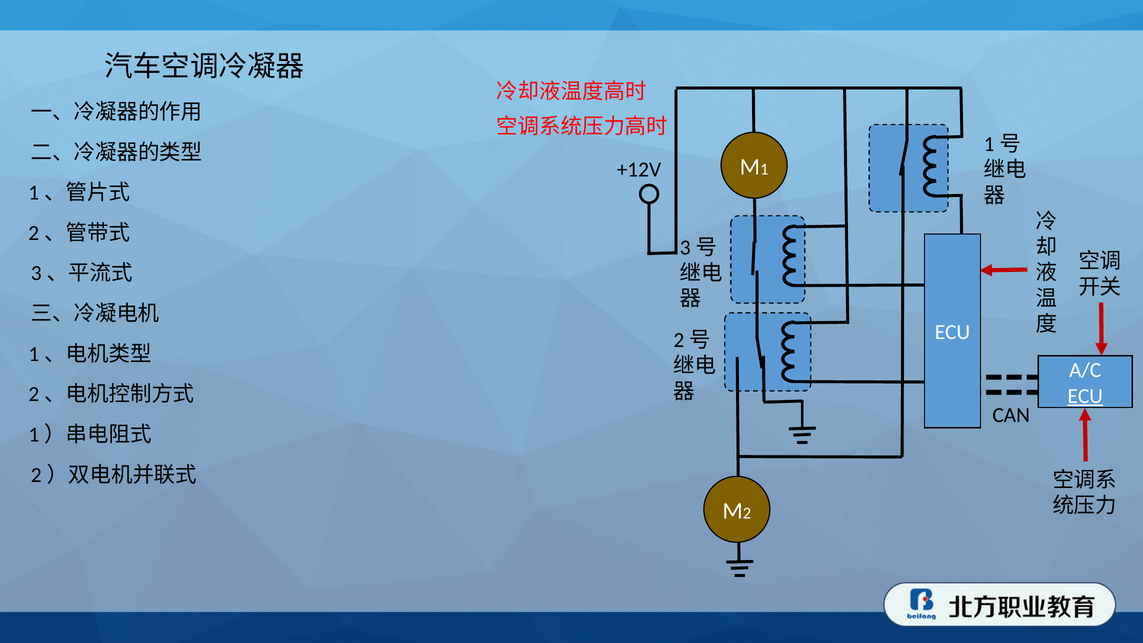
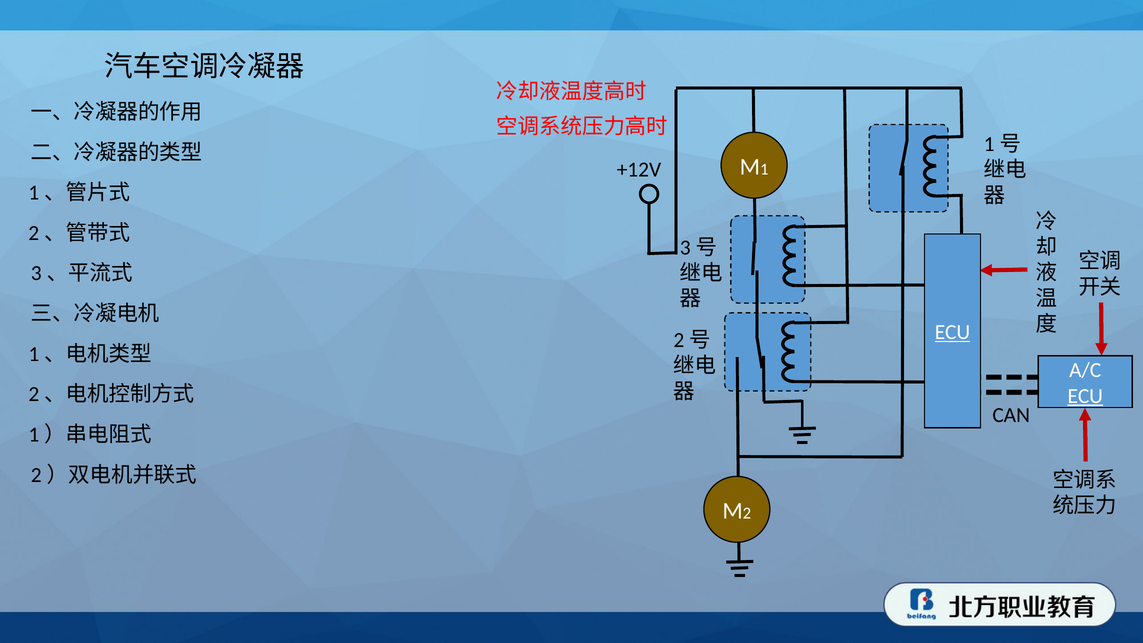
ECU at (952, 332) underline: none -> present
